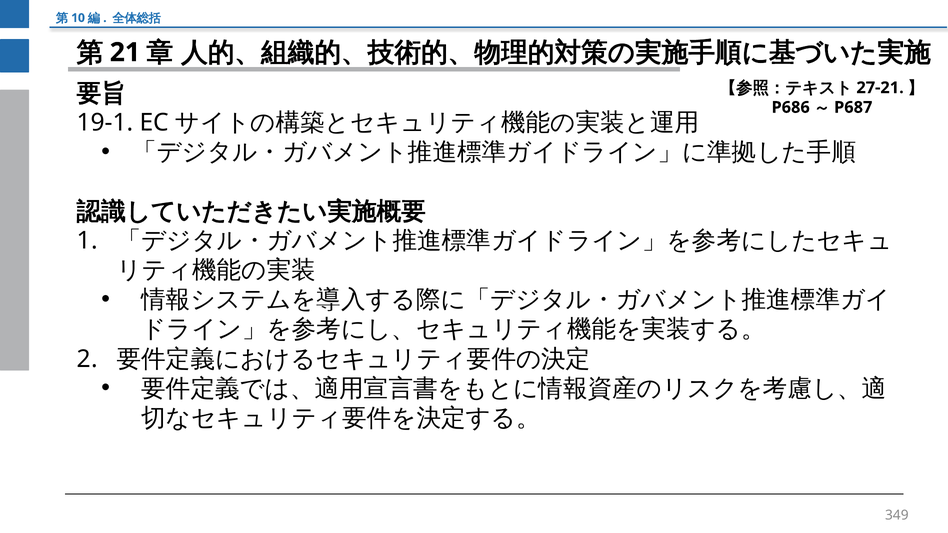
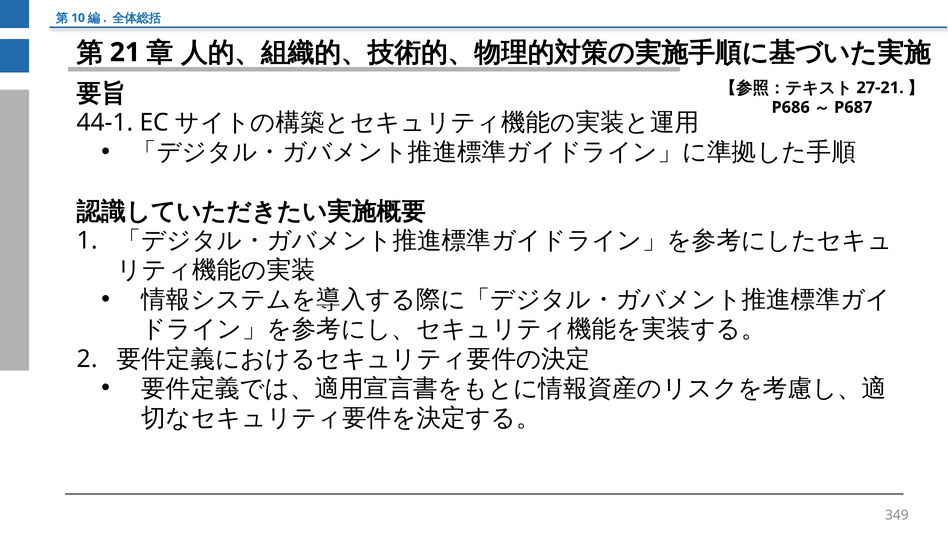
19-1: 19-1 -> 44-1
